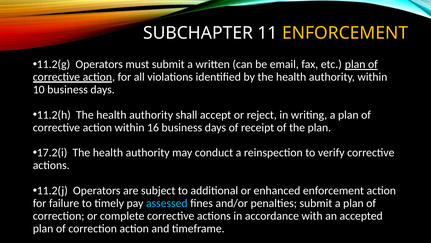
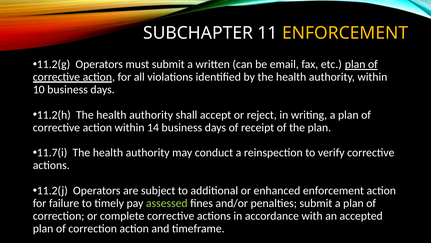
16: 16 -> 14
17.2(i: 17.2(i -> 11.7(i
assessed colour: light blue -> light green
